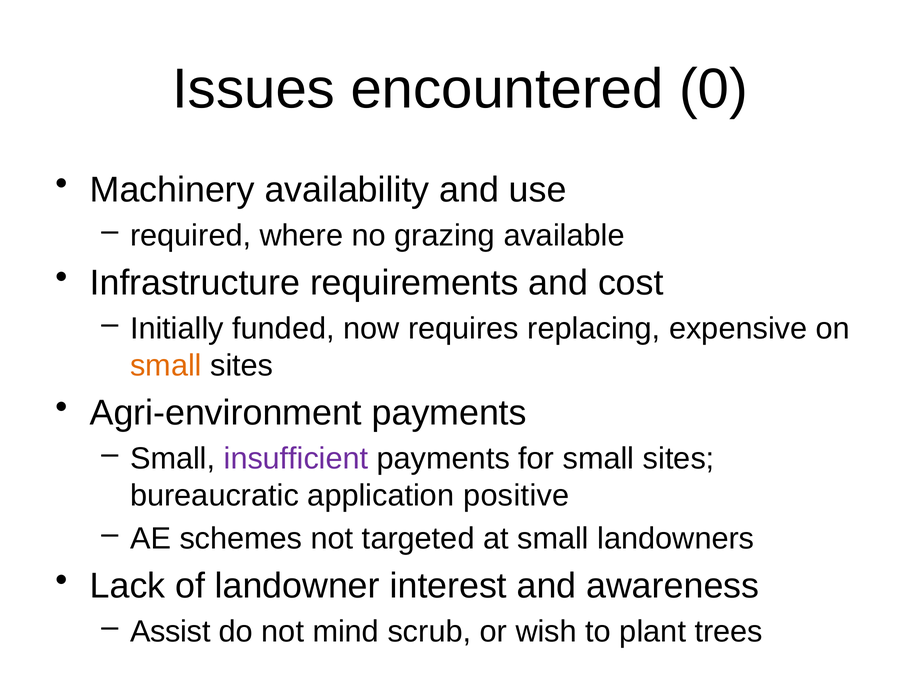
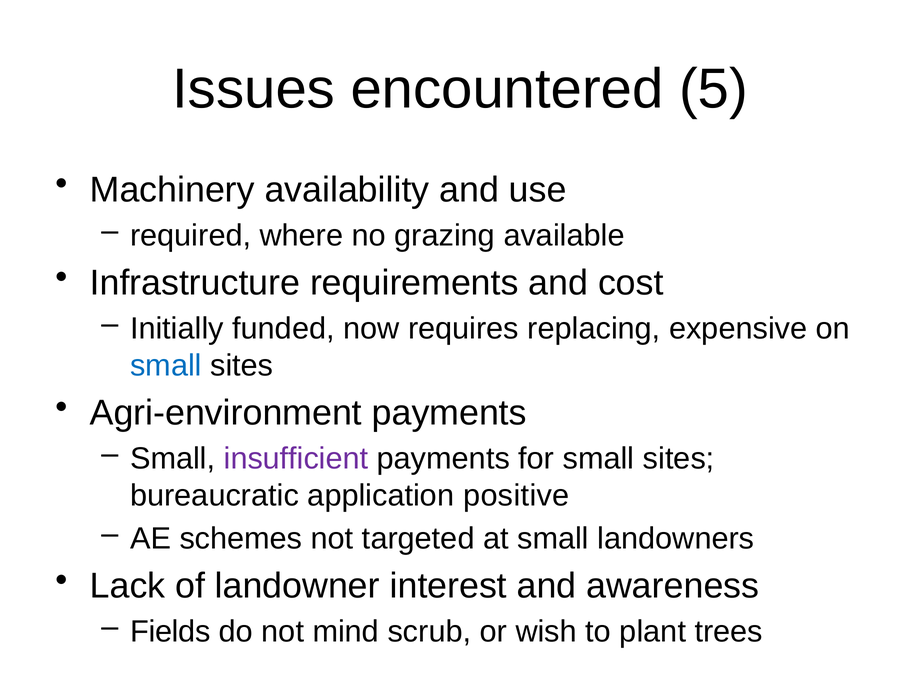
0: 0 -> 5
small at (166, 365) colour: orange -> blue
Assist: Assist -> Fields
